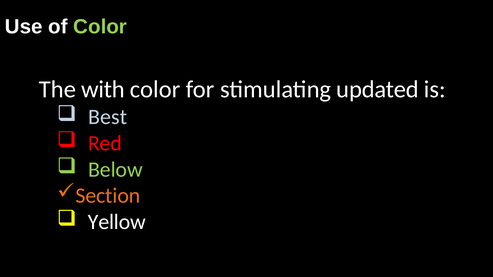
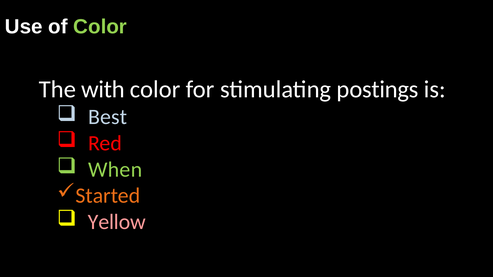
updated: updated -> postings
Below: Below -> When
Section: Section -> Started
Yellow colour: white -> pink
